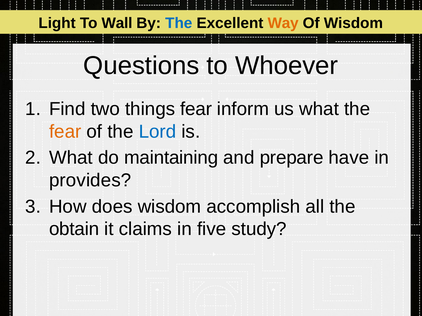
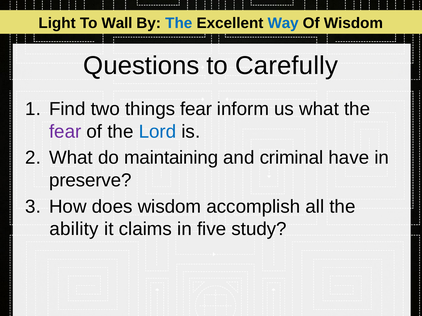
Way colour: orange -> blue
Whoever: Whoever -> Carefully
fear at (65, 132) colour: orange -> purple
prepare: prepare -> criminal
provides: provides -> preserve
obtain: obtain -> ability
